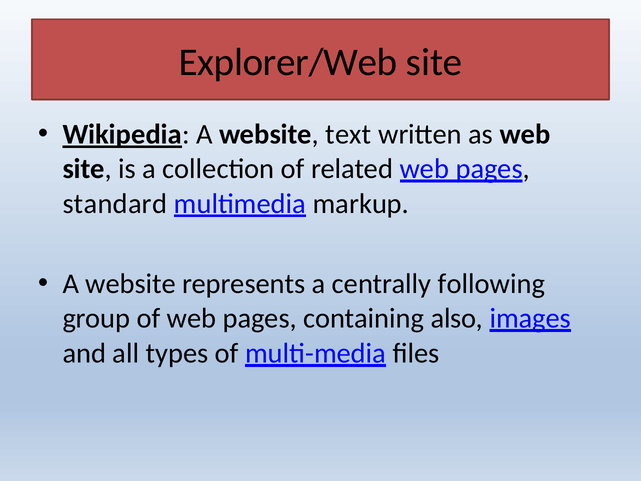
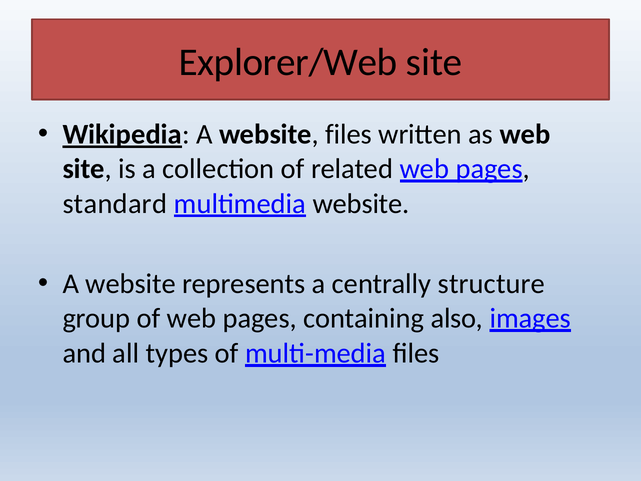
website text: text -> files
markup at (361, 203): markup -> website
following: following -> structure
